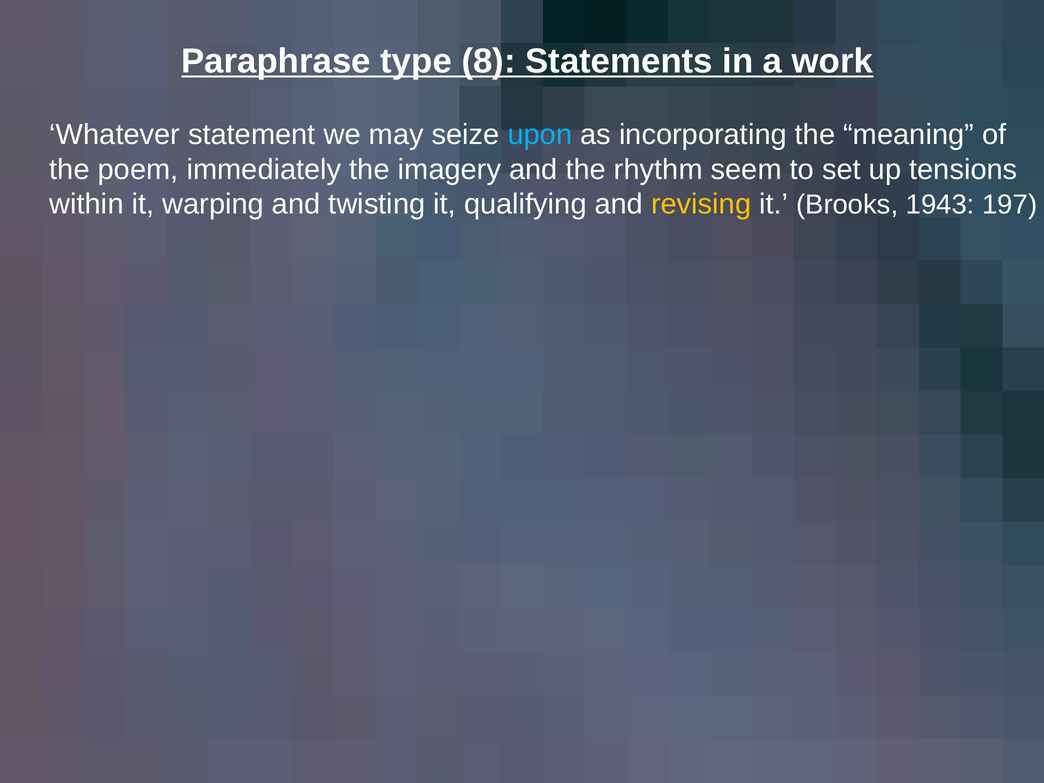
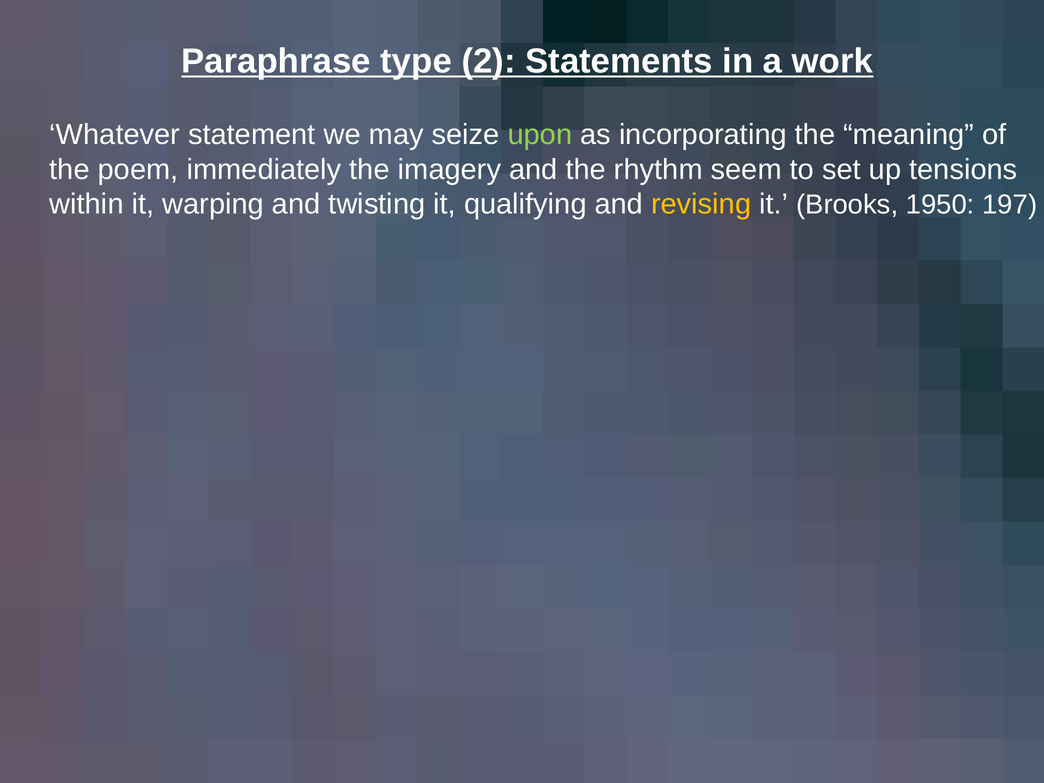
8: 8 -> 2
upon colour: light blue -> light green
1943: 1943 -> 1950
